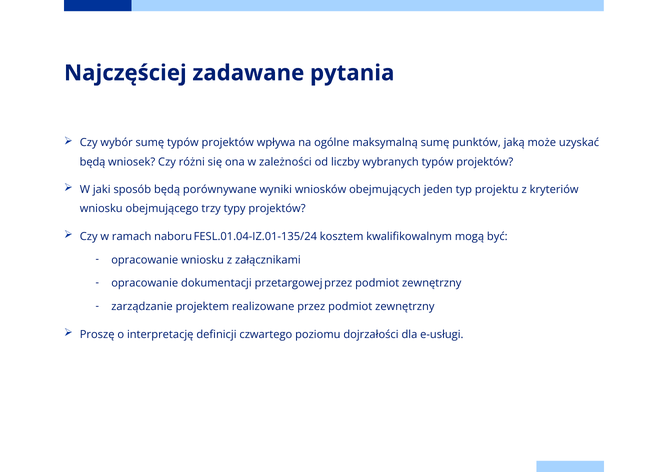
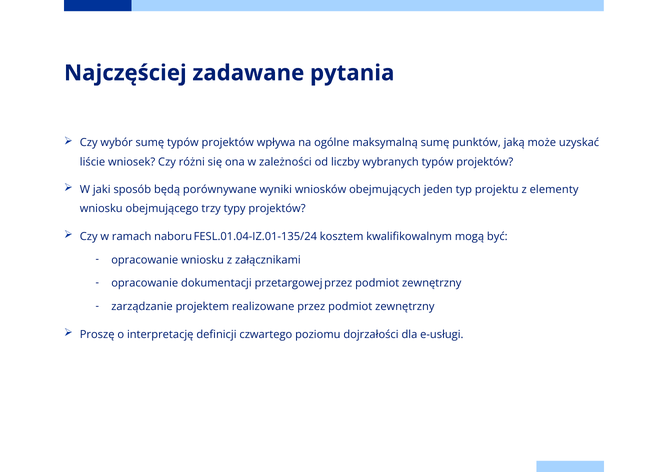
będą at (93, 162): będą -> liście
kryteriów: kryteriów -> elementy
